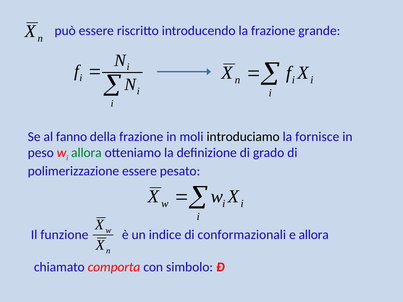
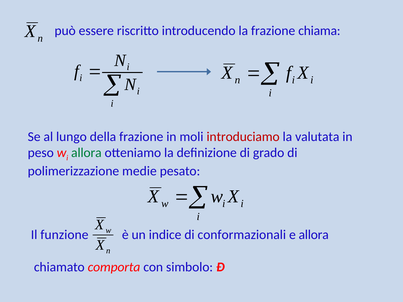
grande: grande -> chiama
fanno: fanno -> lungo
introduciamo colour: black -> red
fornisce: fornisce -> valutata
polimerizzazione essere: essere -> medie
